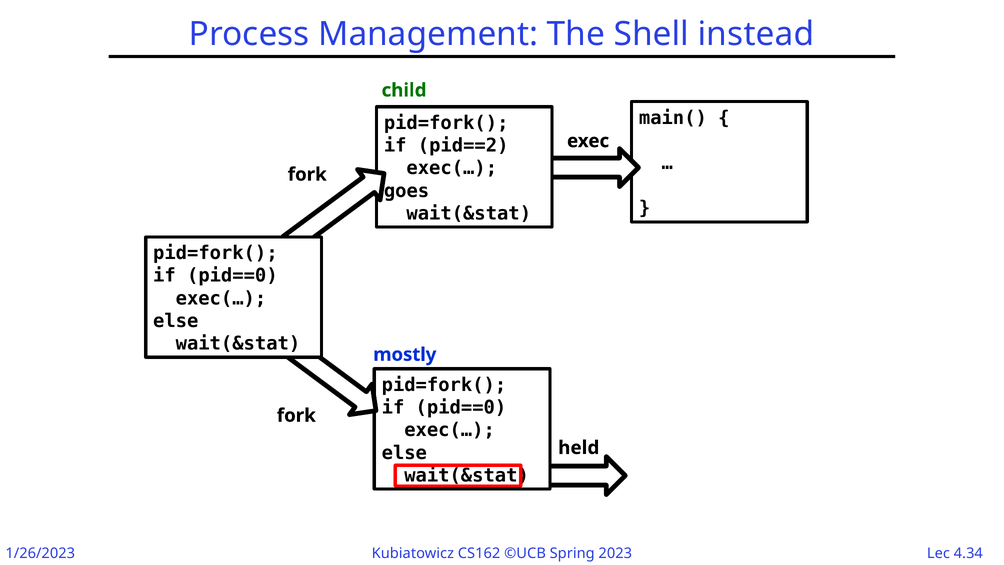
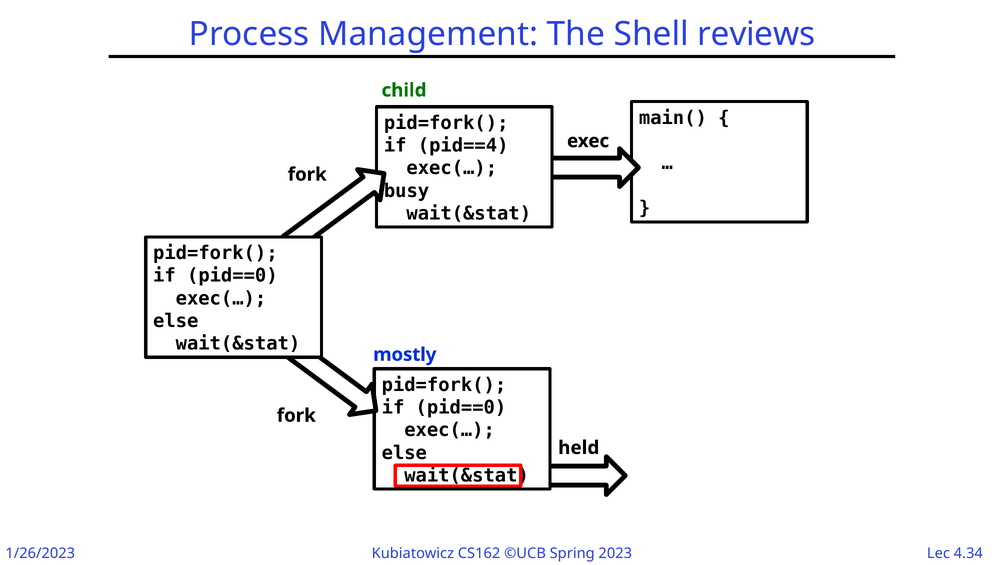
instead: instead -> reviews
pid==2: pid==2 -> pid==4
goes: goes -> busy
